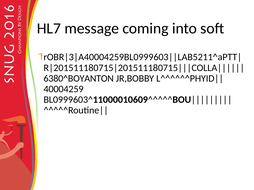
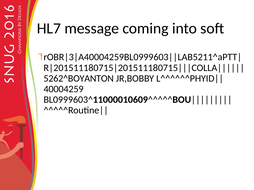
6380^BOYANTON: 6380^BOYANTON -> 5262^BOYANTON
